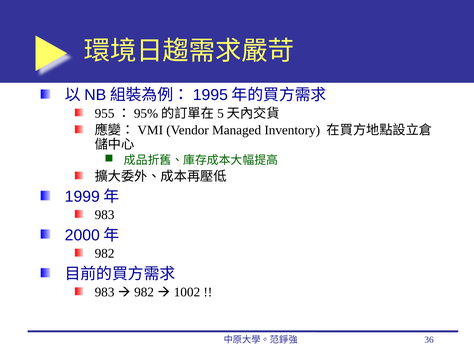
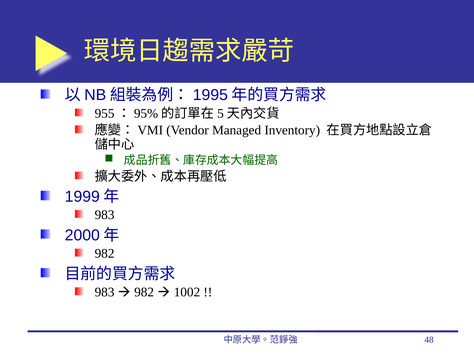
36: 36 -> 48
